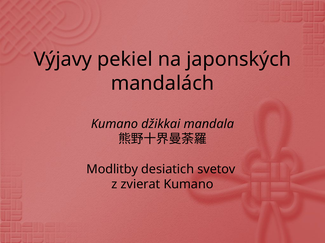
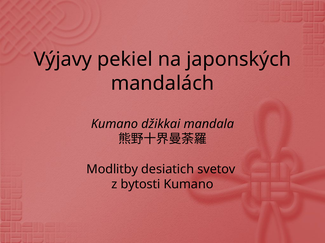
zvierat: zvierat -> bytosti
